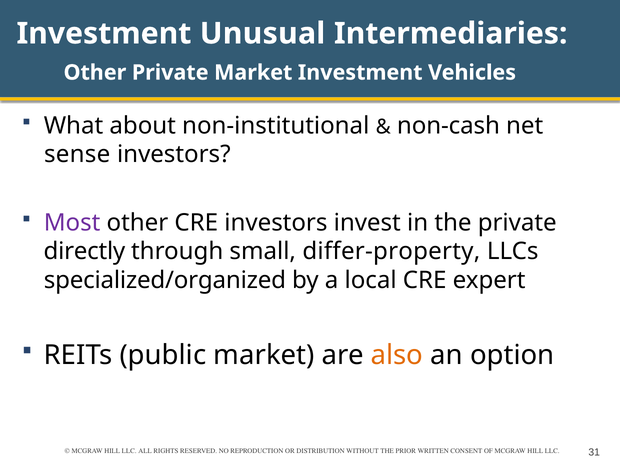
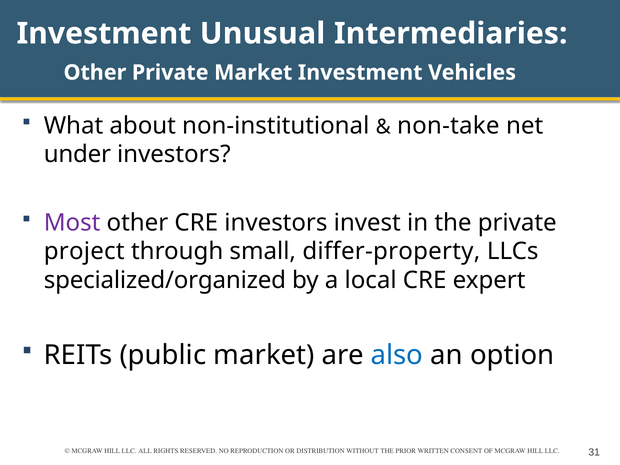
non-cash: non-cash -> non-take
sense: sense -> under
directly: directly -> project
also colour: orange -> blue
